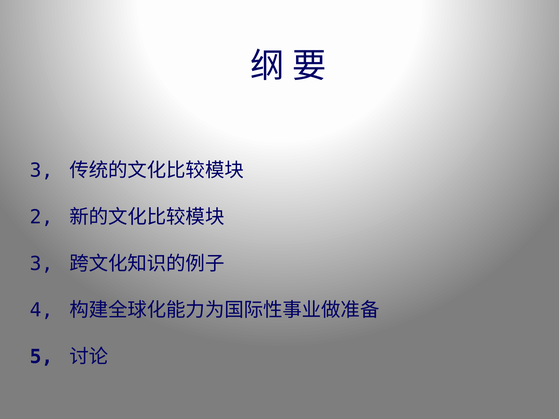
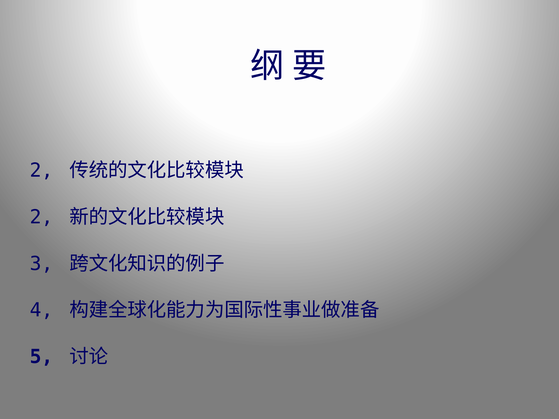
3 at (41, 171): 3 -> 2
